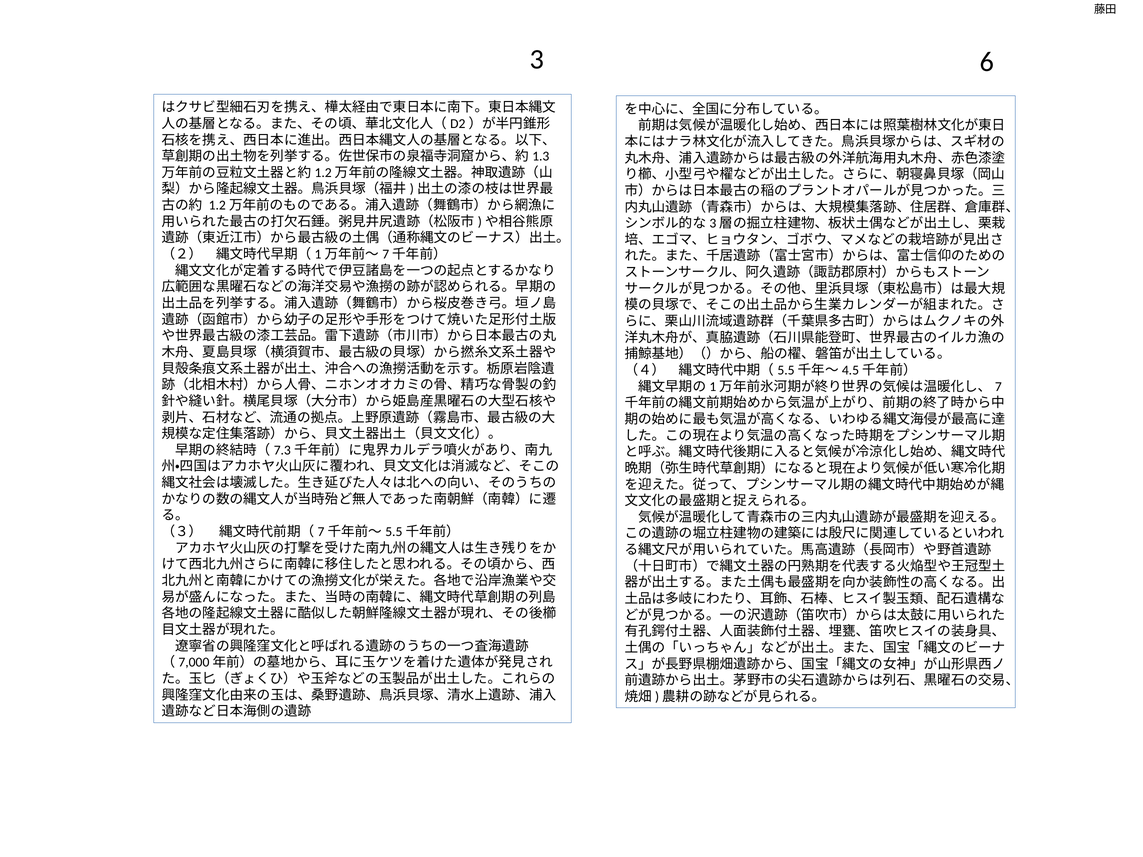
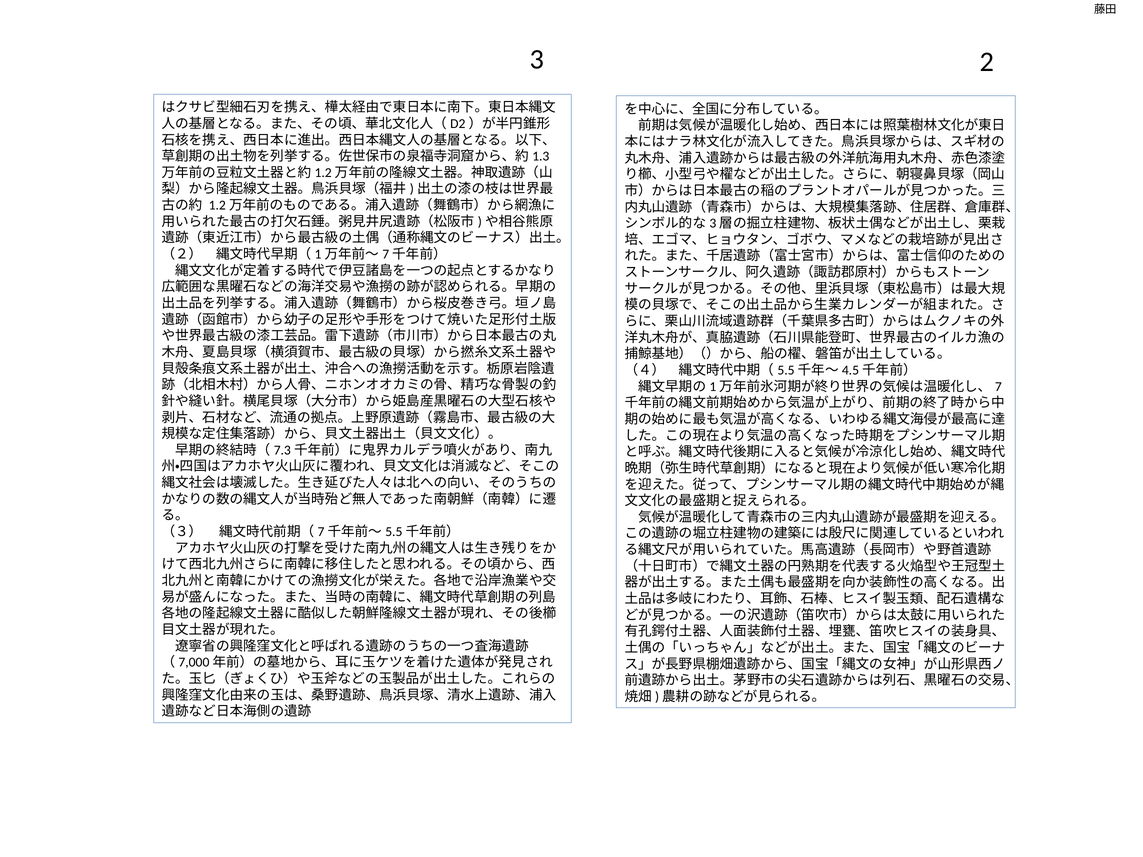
6: 6 -> 2
